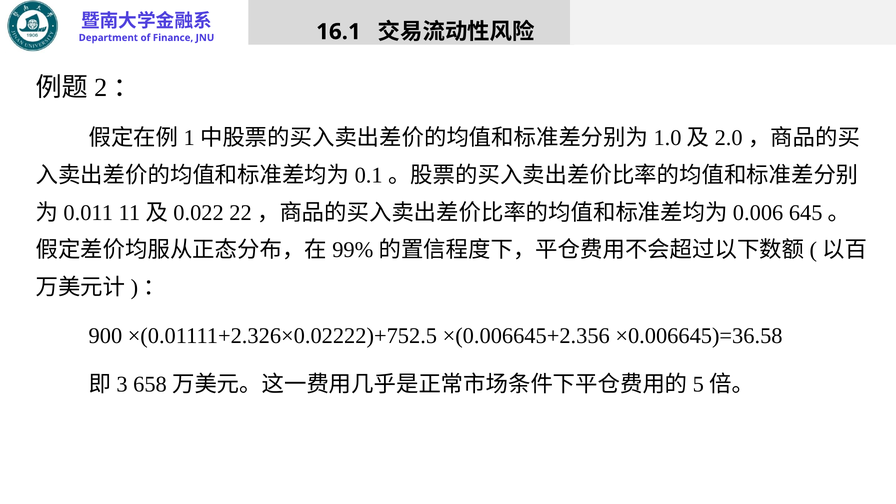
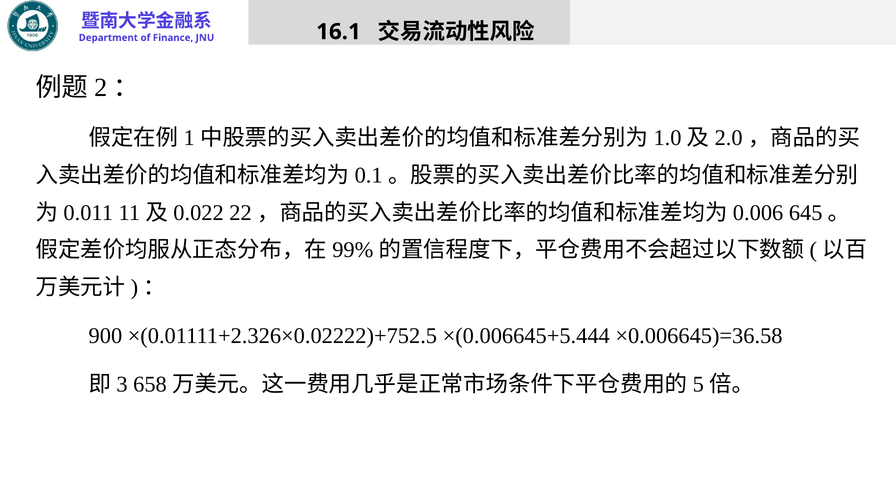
×(0.006645+2.356: ×(0.006645+2.356 -> ×(0.006645+5.444
